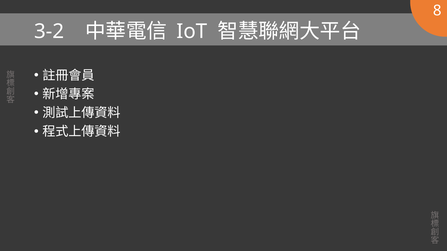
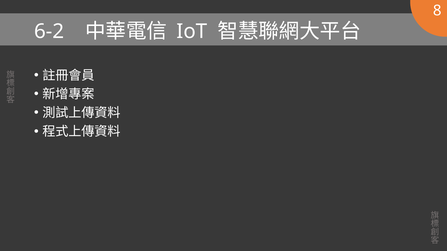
3-2: 3-2 -> 6-2
